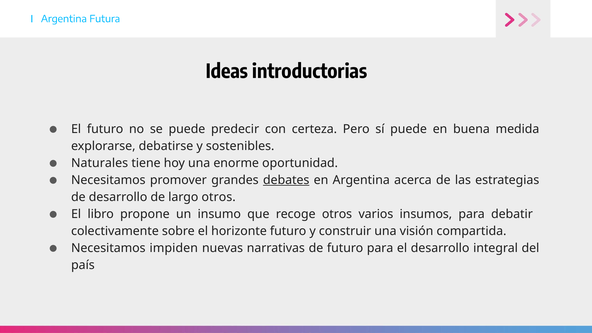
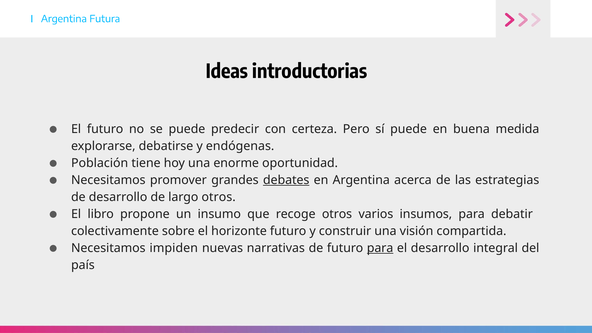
sostenibles: sostenibles -> endógenas
Naturales: Naturales -> Población
para at (380, 248) underline: none -> present
